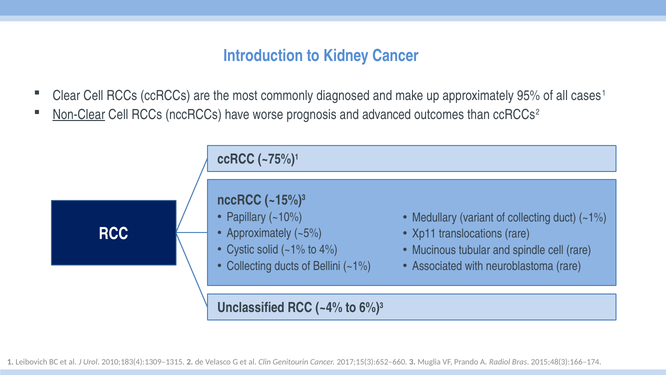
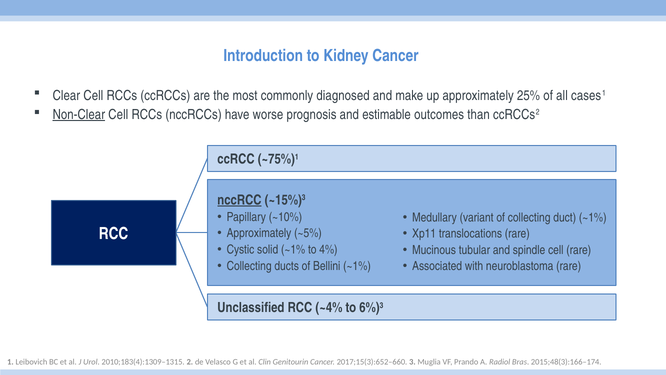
95%: 95% -> 25%
advanced: advanced -> estimable
nccRCC underline: none -> present
